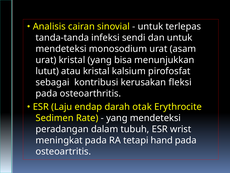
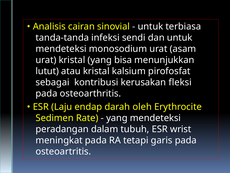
terlepas: terlepas -> terbiasa
otak: otak -> oleh
hand: hand -> garis
